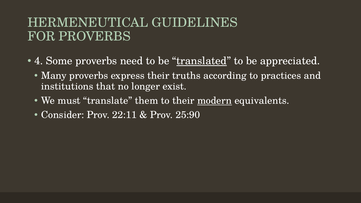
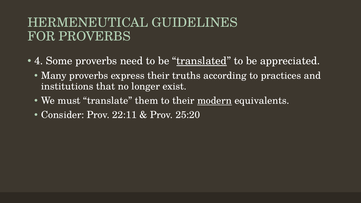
25:90: 25:90 -> 25:20
